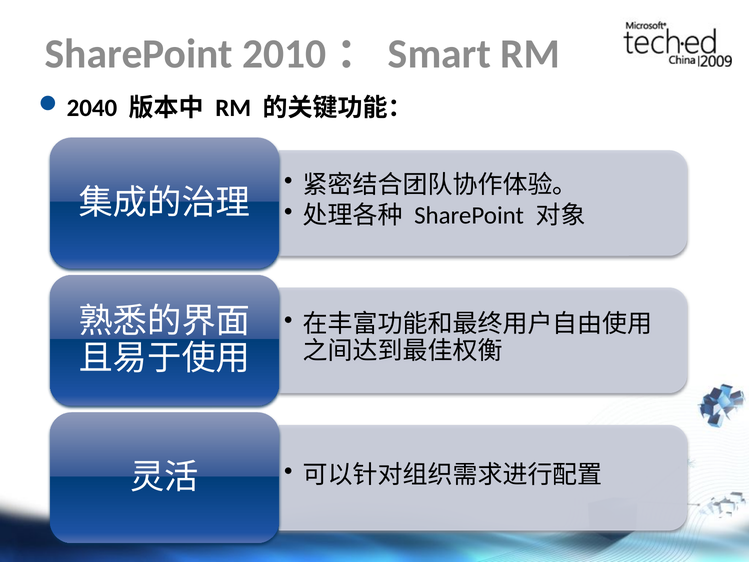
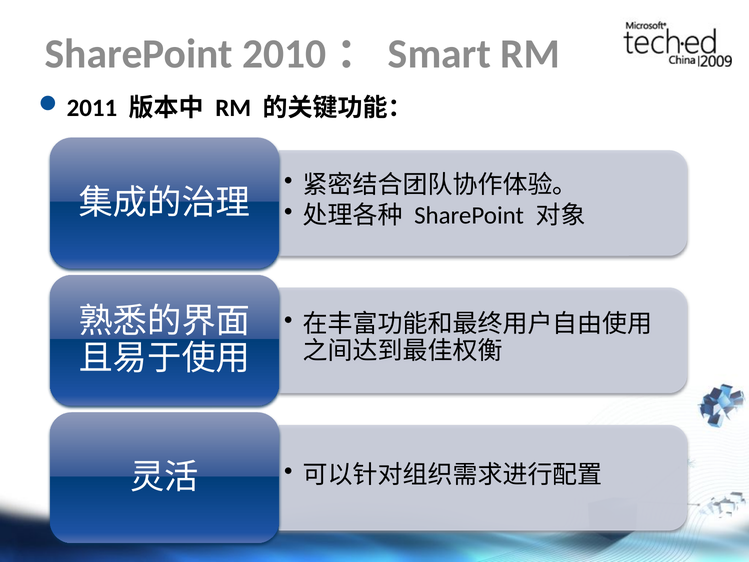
2040: 2040 -> 2011
